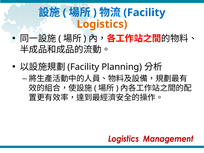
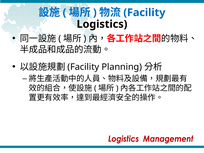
Logistics colour: orange -> black
